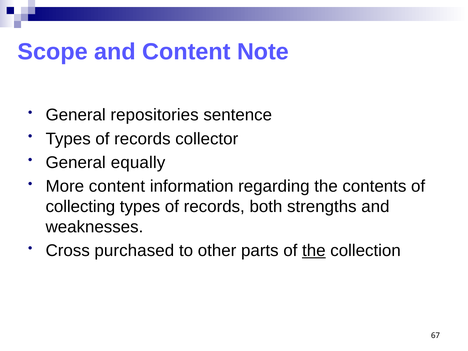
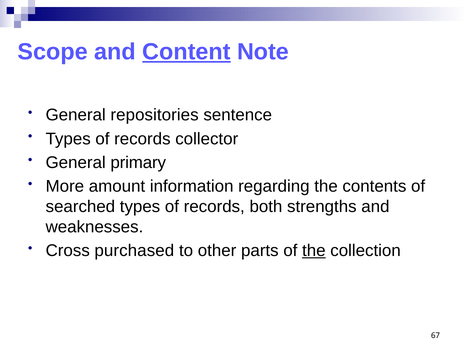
Content at (186, 52) underline: none -> present
equally: equally -> primary
More content: content -> amount
collecting: collecting -> searched
